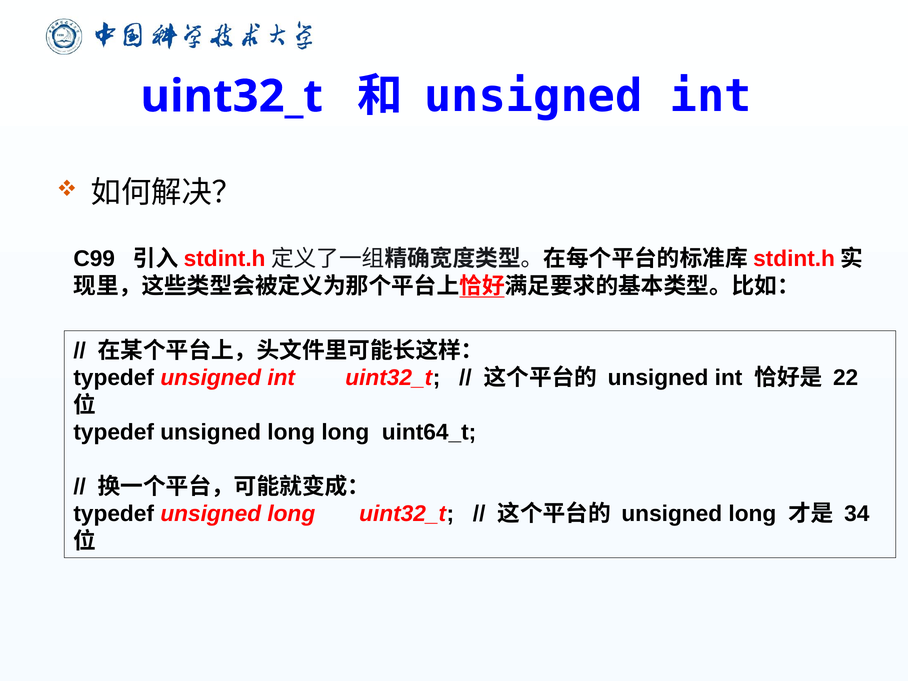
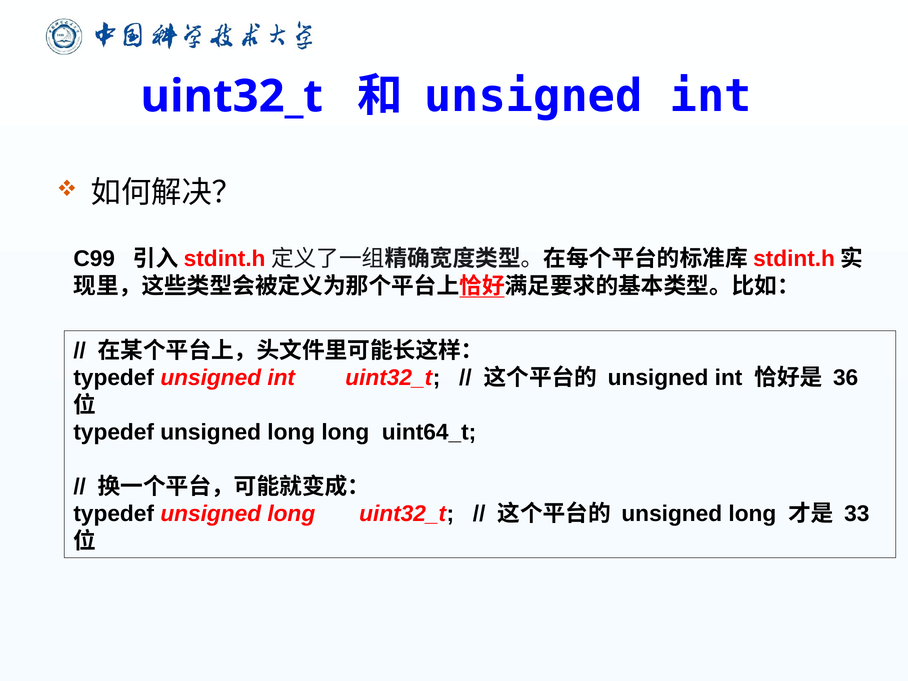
22: 22 -> 36
34: 34 -> 33
